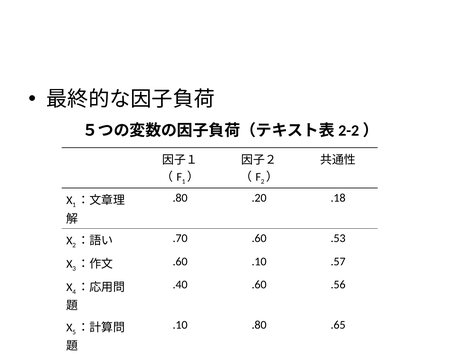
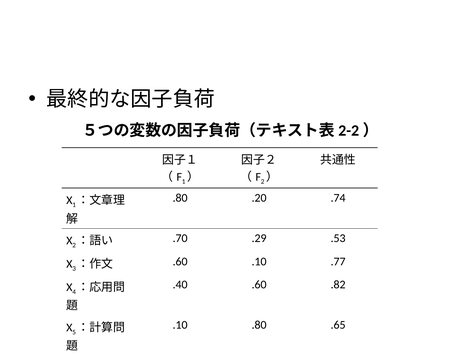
.18: .18 -> .74
.70 .60: .60 -> .29
.57: .57 -> .77
.56: .56 -> .82
